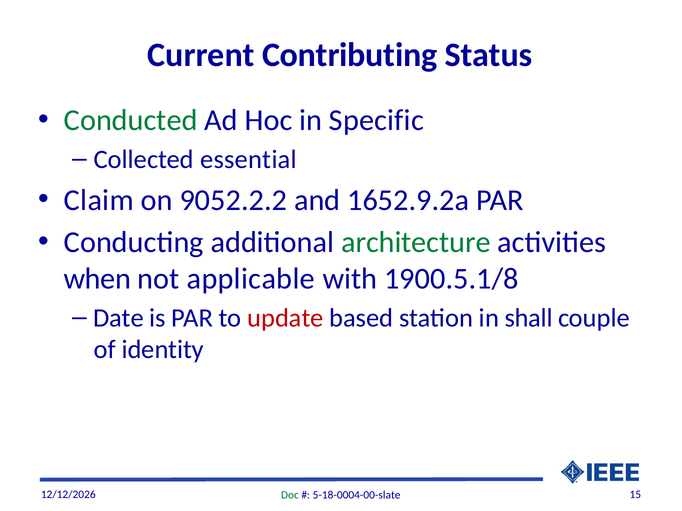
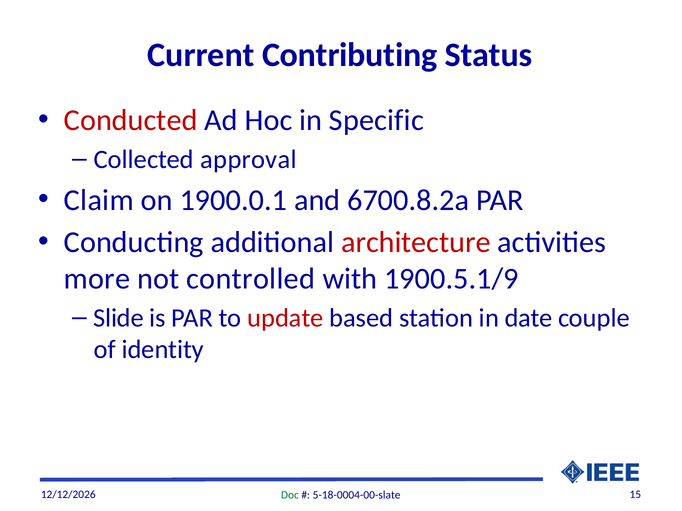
Conducted colour: green -> red
essential: essential -> approval
9052.2.2: 9052.2.2 -> 1900.0.1
1652.9.2a: 1652.9.2a -> 6700.8.2a
architecture colour: green -> red
when: when -> more
applicable: applicable -> controlled
1900.5.1/8: 1900.5.1/8 -> 1900.5.1/9
Date: Date -> Slide
shall: shall -> date
